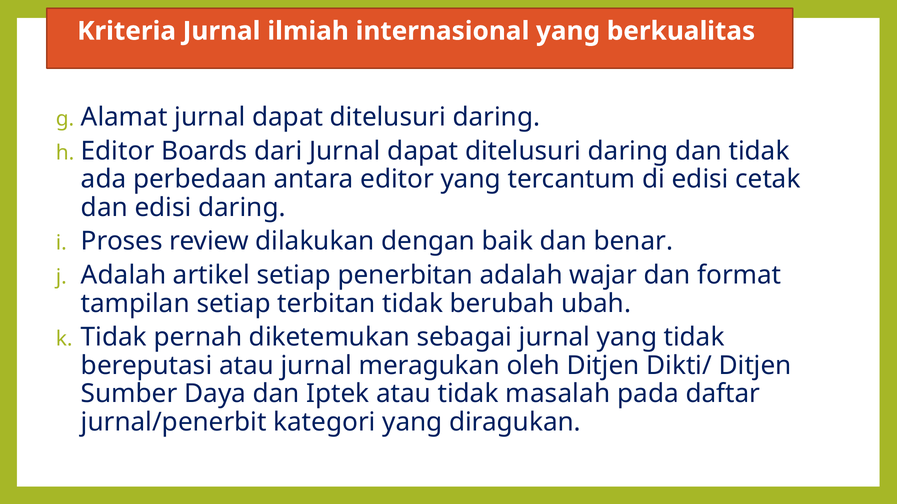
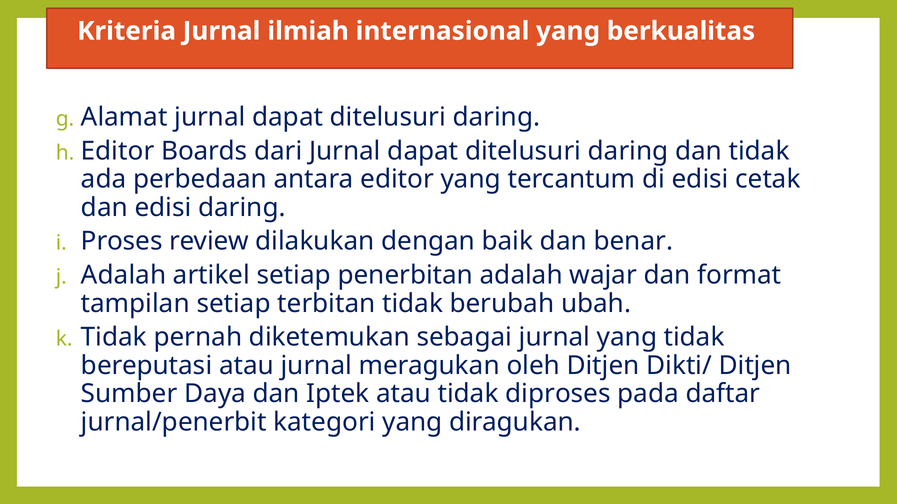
masalah: masalah -> diproses
